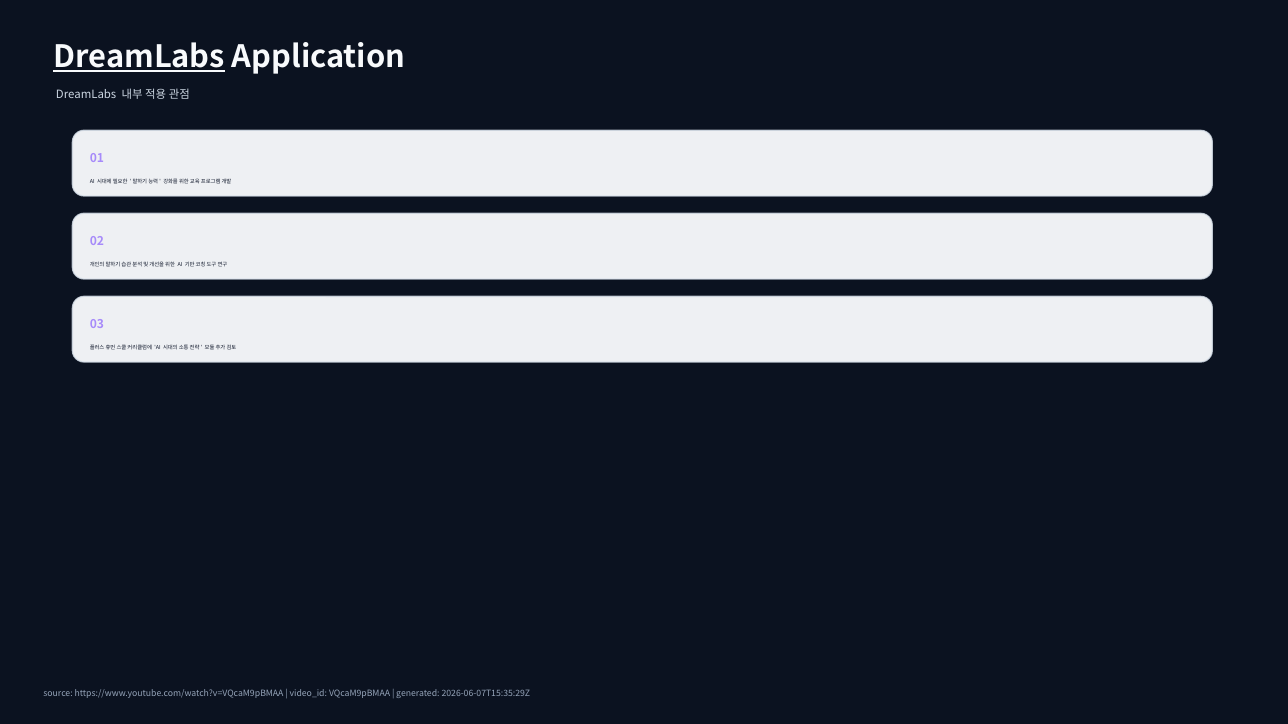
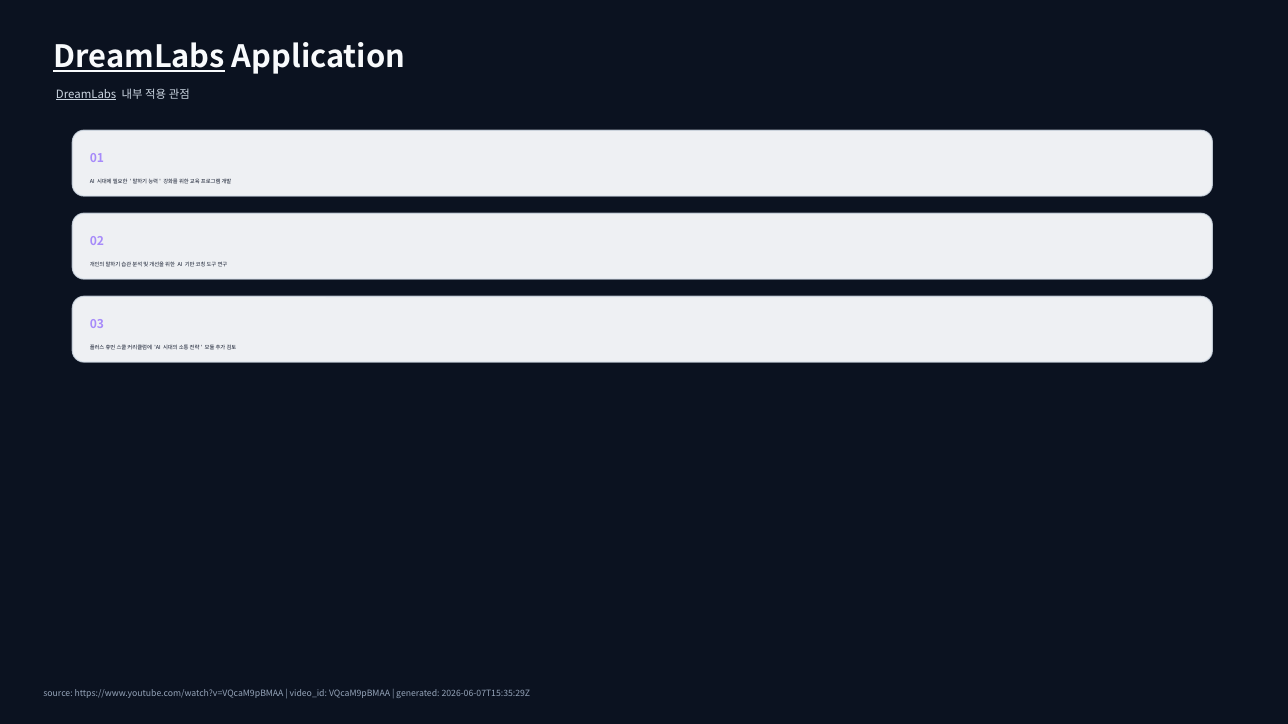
DreamLabs at (86, 94) underline: none -> present
